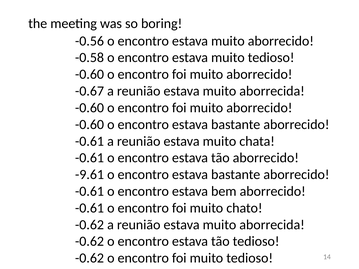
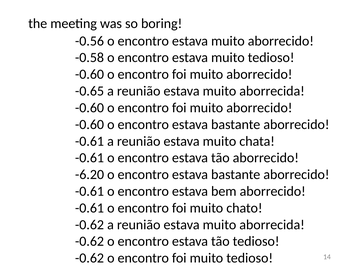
-0.67: -0.67 -> -0.65
-9.61: -9.61 -> -6.20
